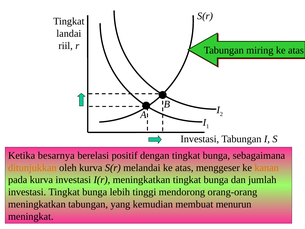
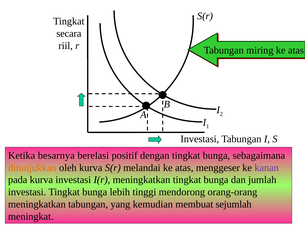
landai: landai -> secara
kanan colour: orange -> purple
menurun: menurun -> sejumlah
